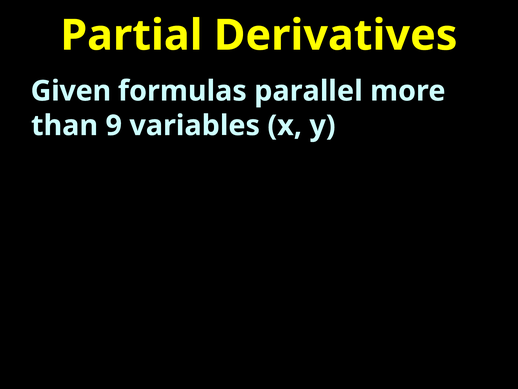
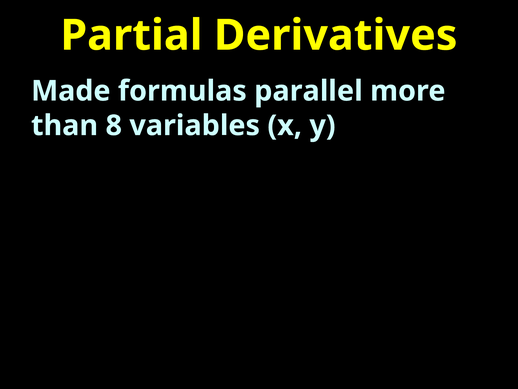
Given: Given -> Made
9: 9 -> 8
